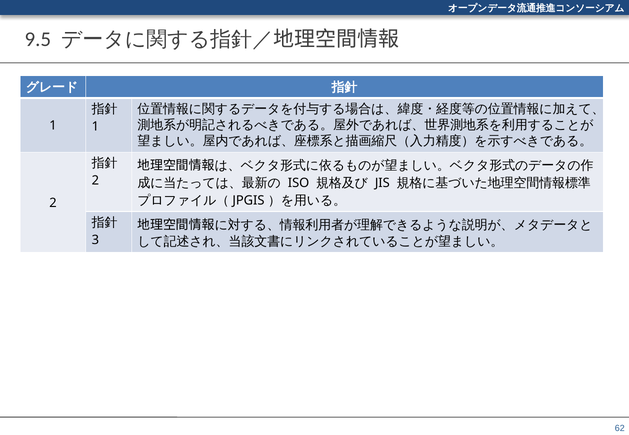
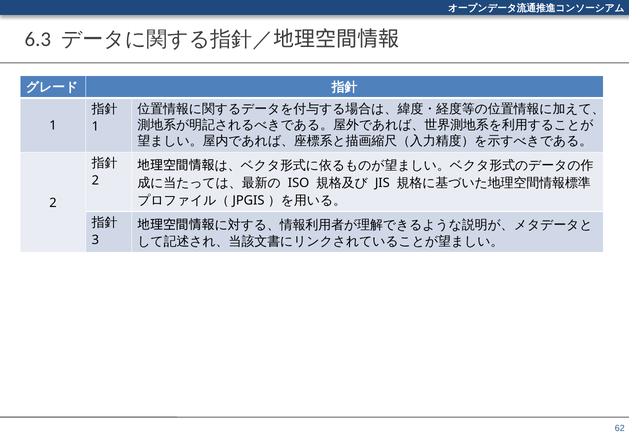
9.5: 9.5 -> 6.3
